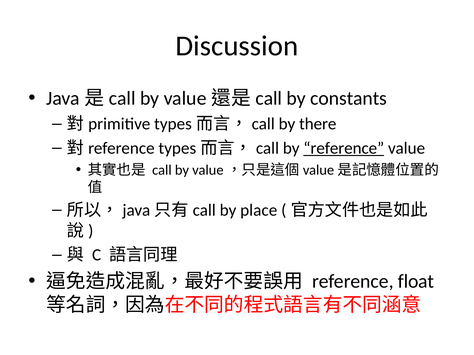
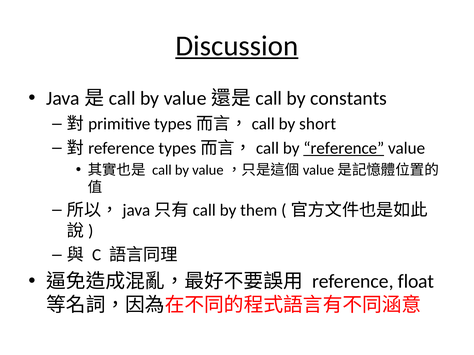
Discussion underline: none -> present
there: there -> short
place: place -> them
